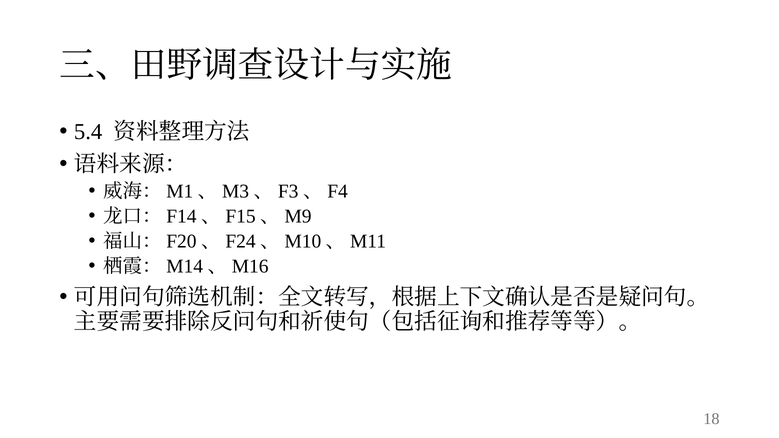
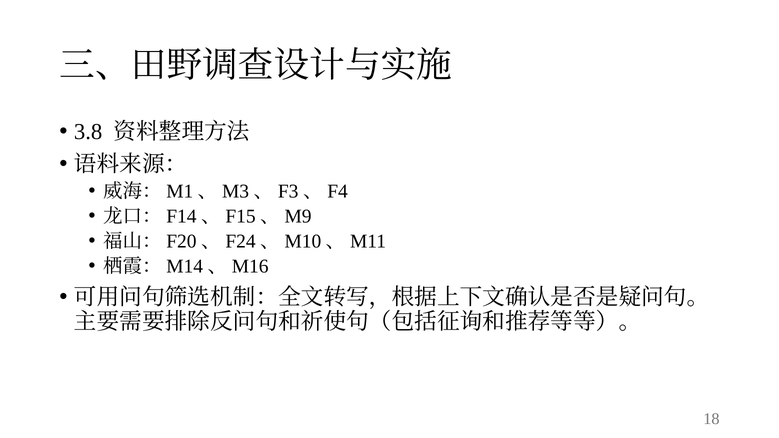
5.4: 5.4 -> 3.8
